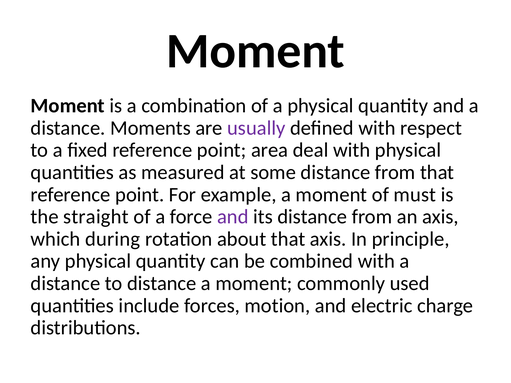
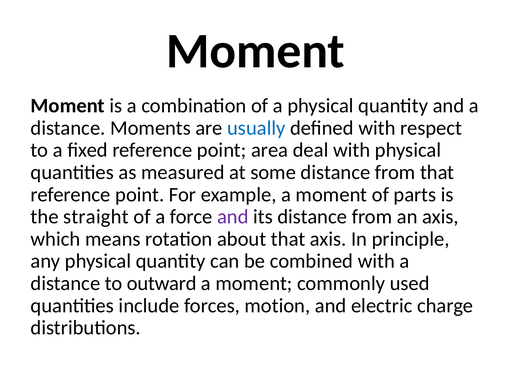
usually colour: purple -> blue
must: must -> parts
during: during -> means
to distance: distance -> outward
